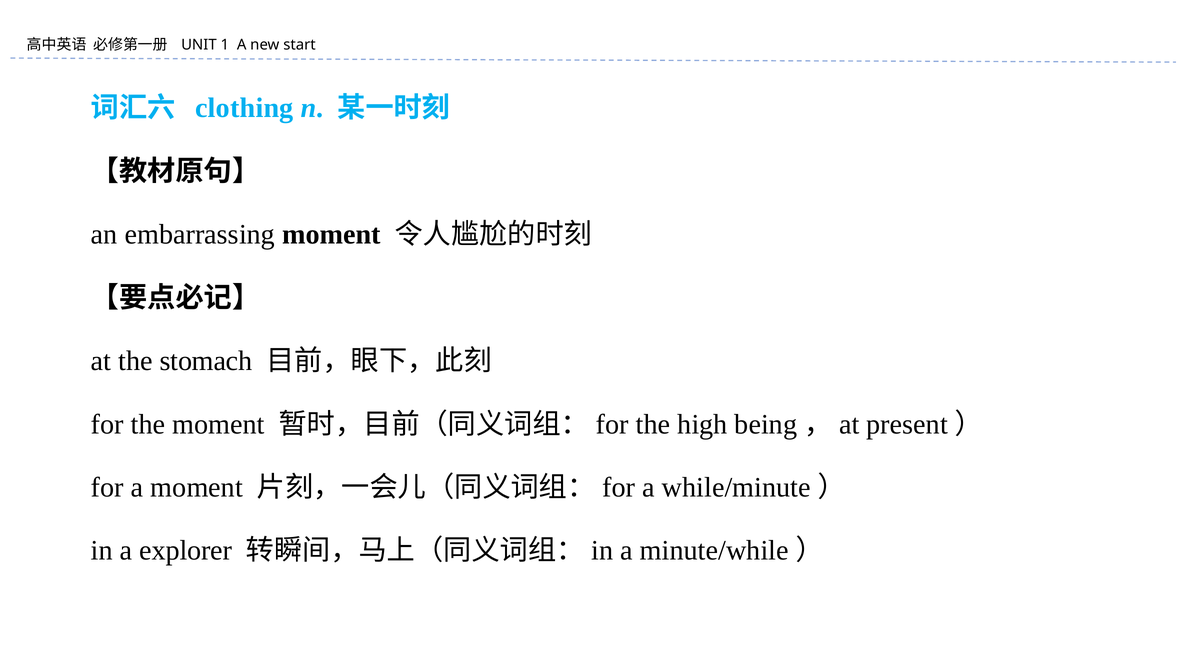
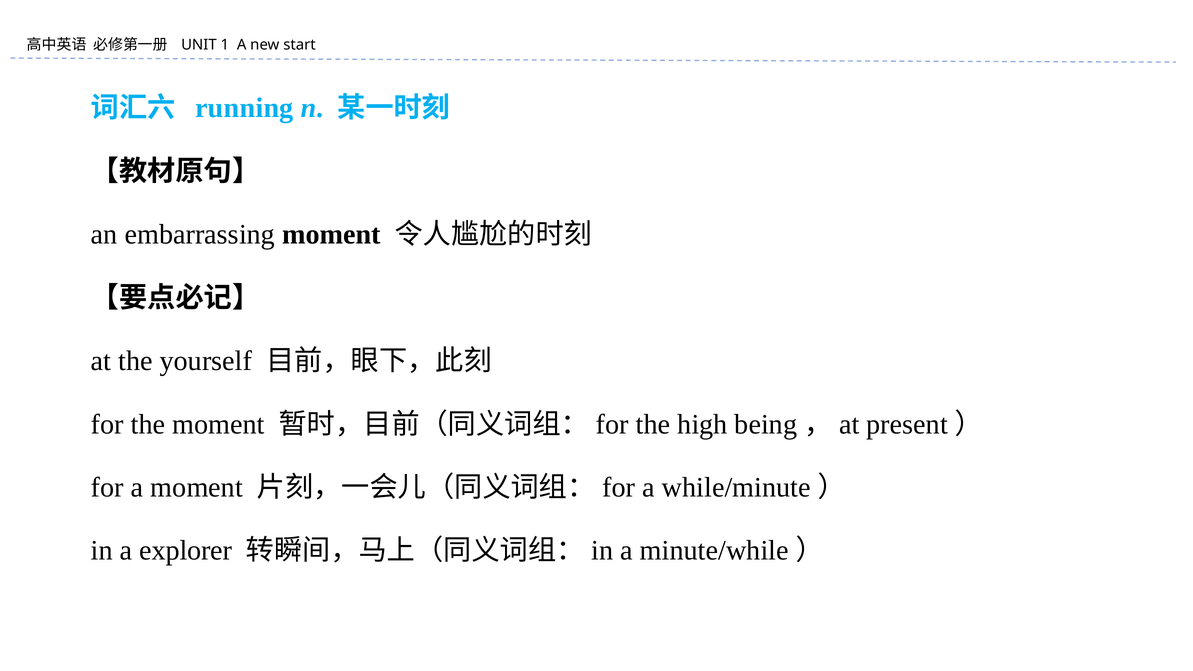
clothing: clothing -> running
stomach: stomach -> yourself
